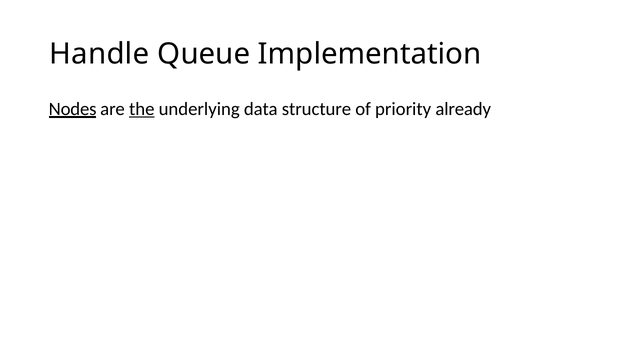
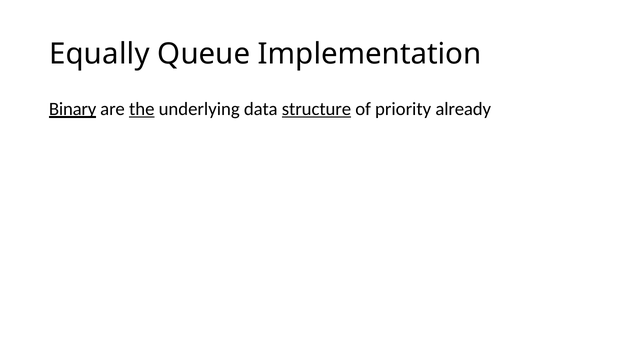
Handle: Handle -> Equally
Nodes: Nodes -> Binary
structure underline: none -> present
